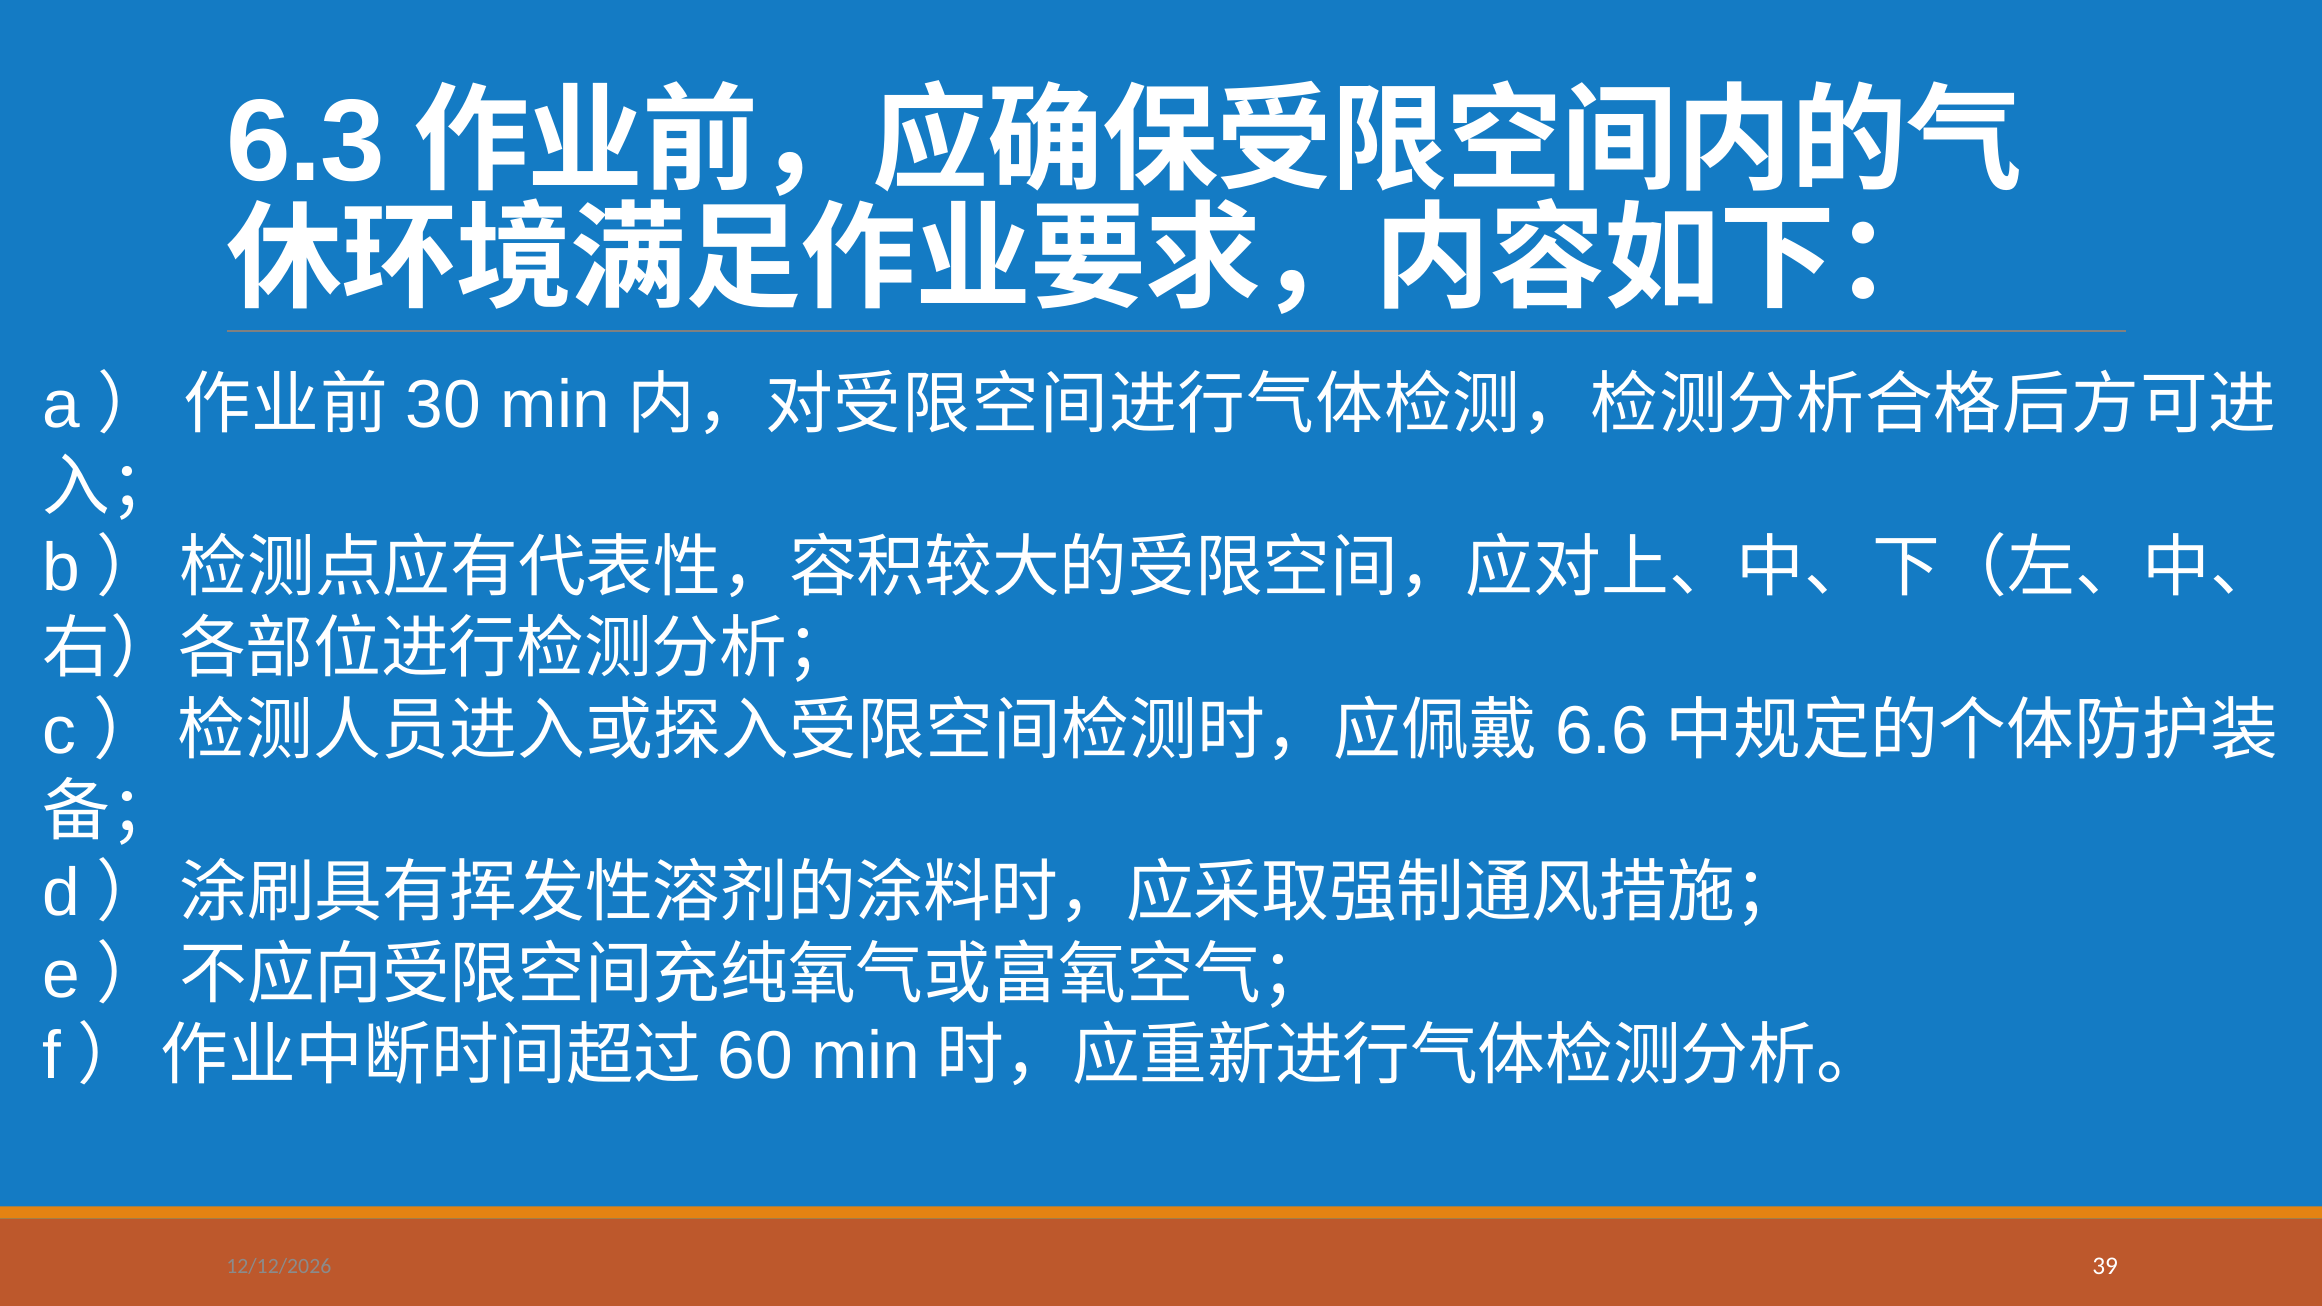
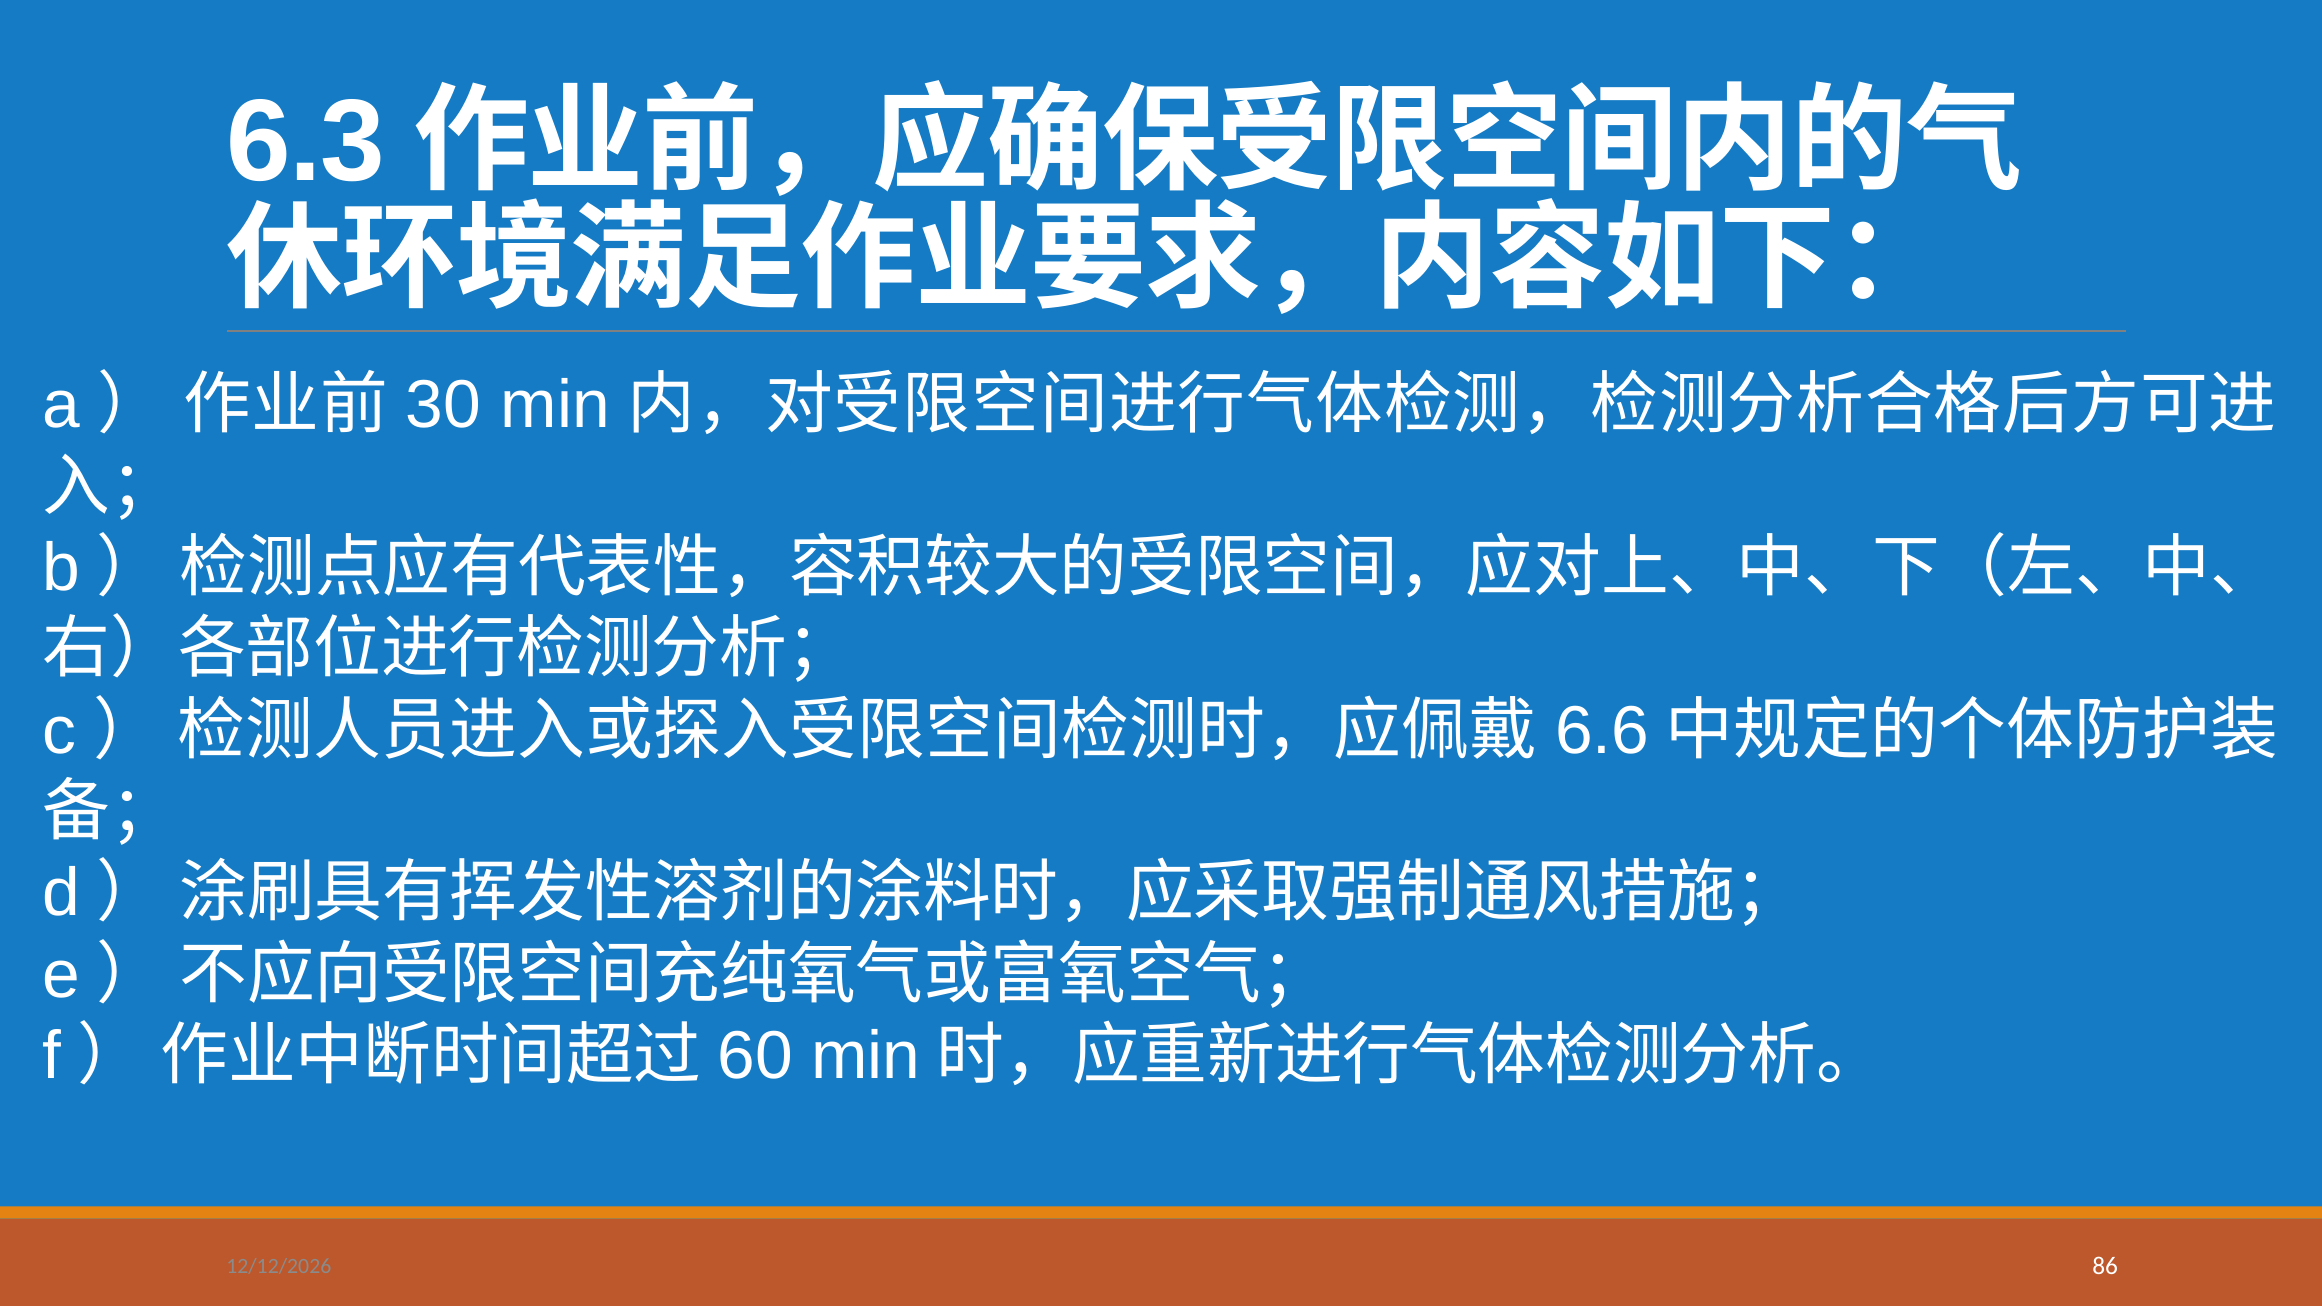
39: 39 -> 86
